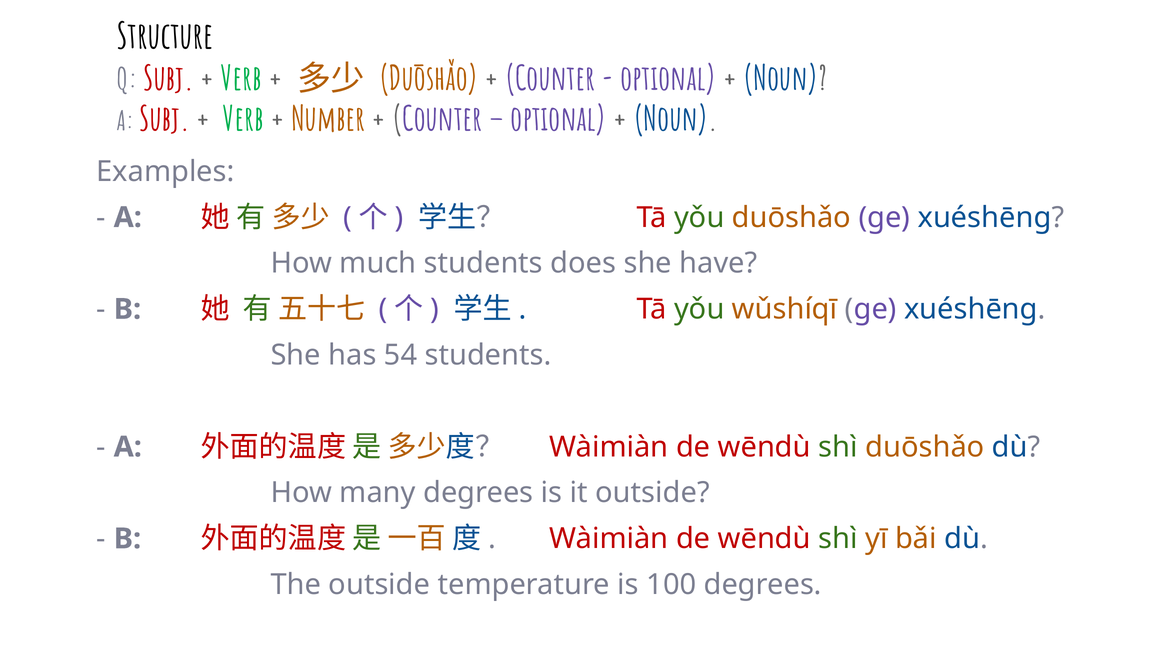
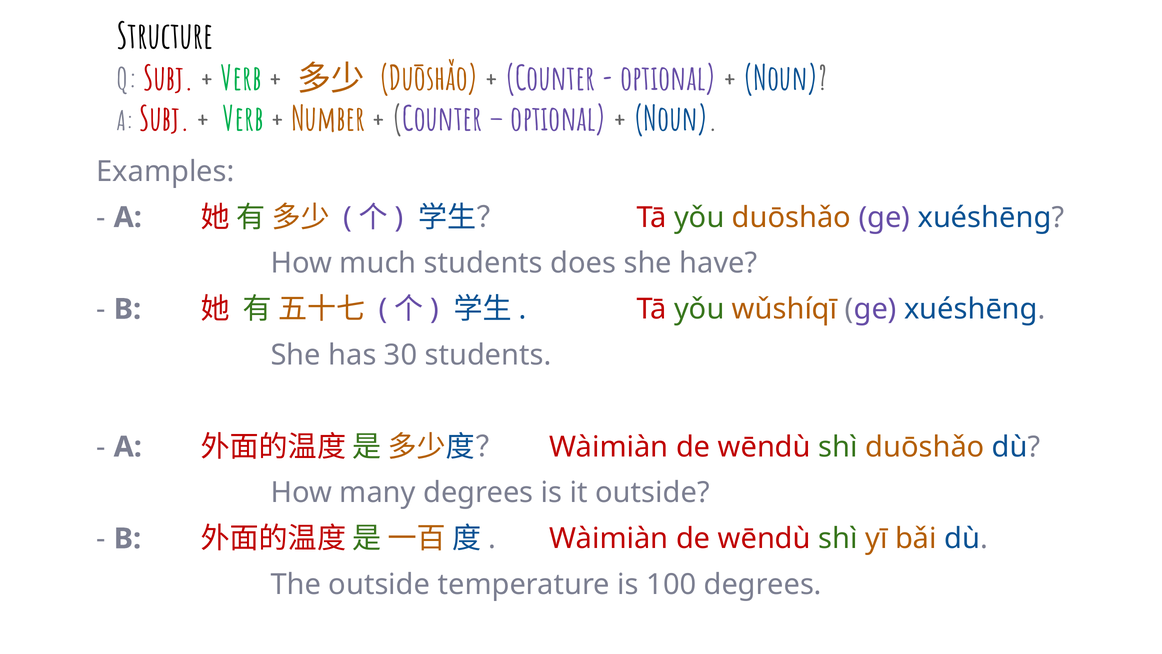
54: 54 -> 30
